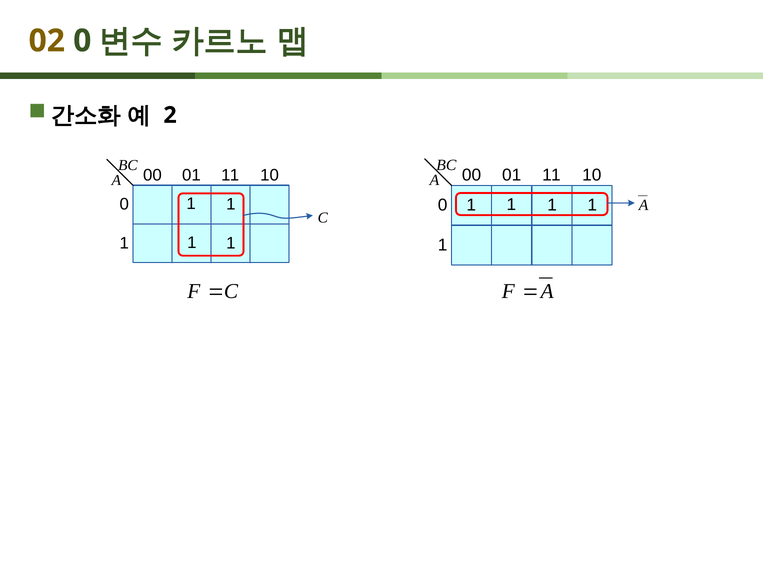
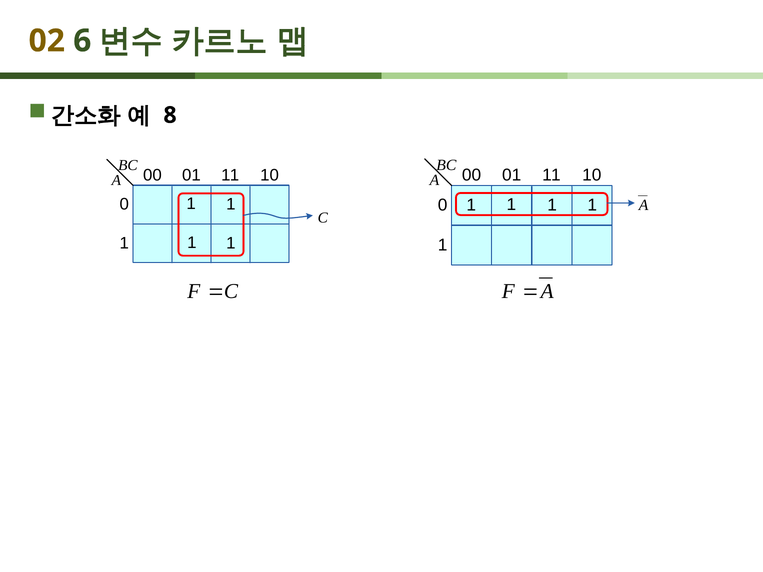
02 0: 0 -> 6
2: 2 -> 8
